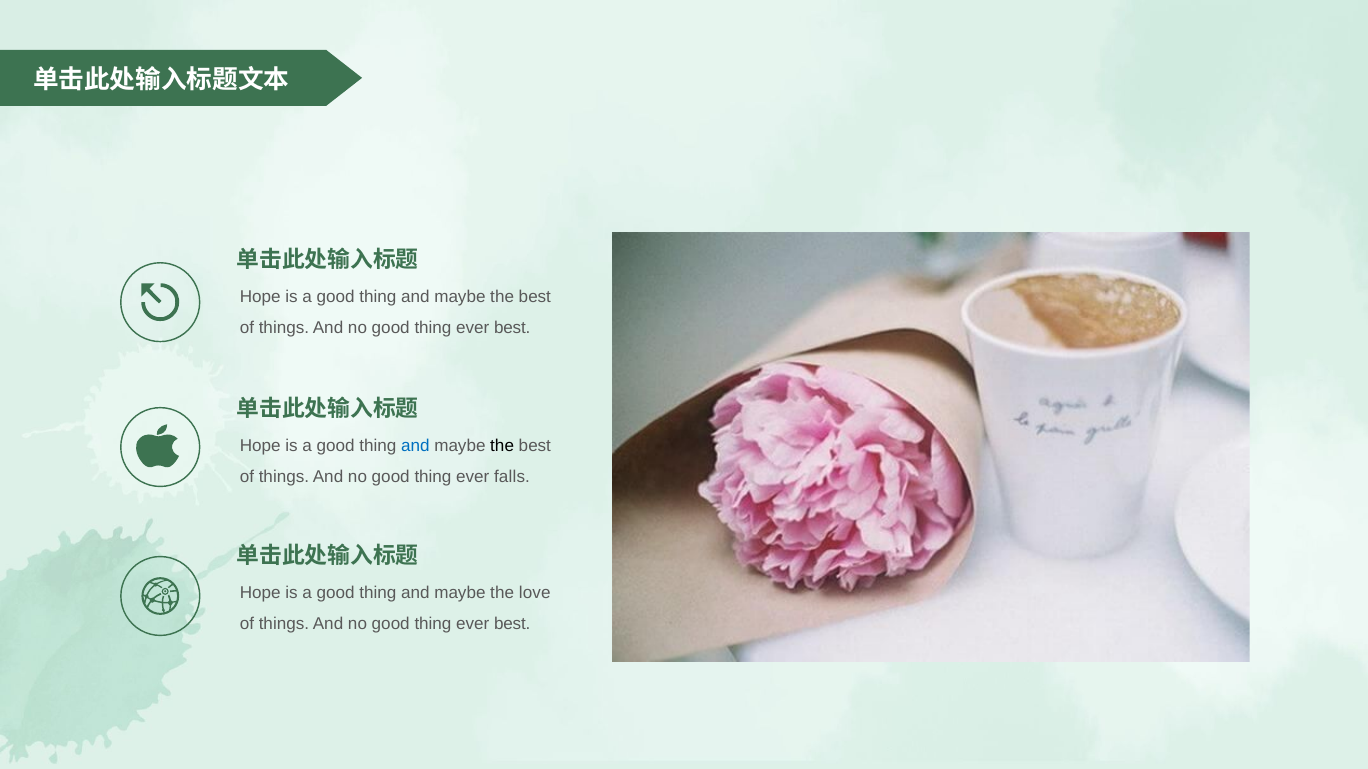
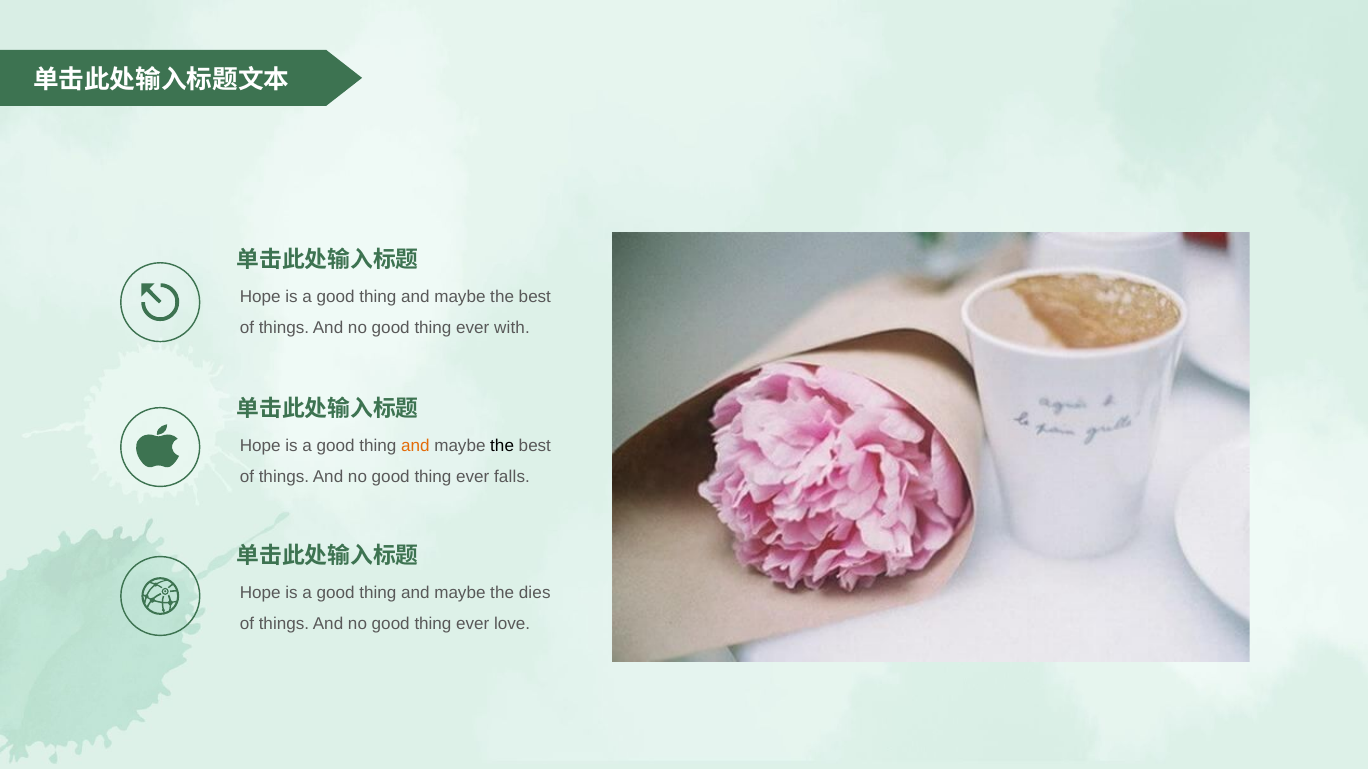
best at (512, 328): best -> with
and at (415, 446) colour: blue -> orange
love: love -> dies
best at (512, 624): best -> love
